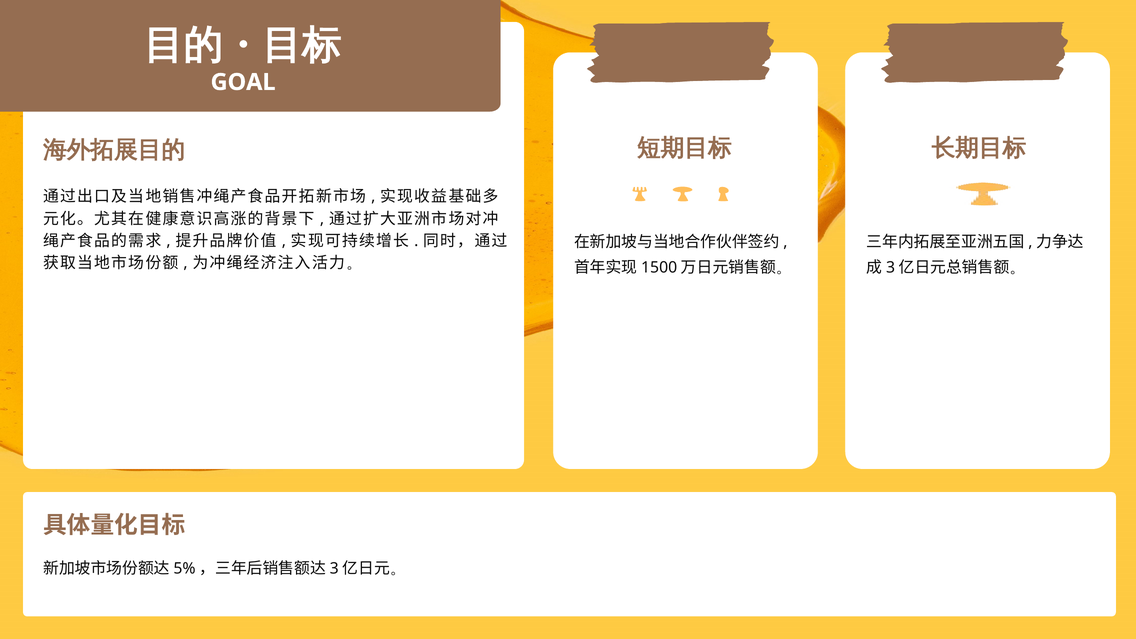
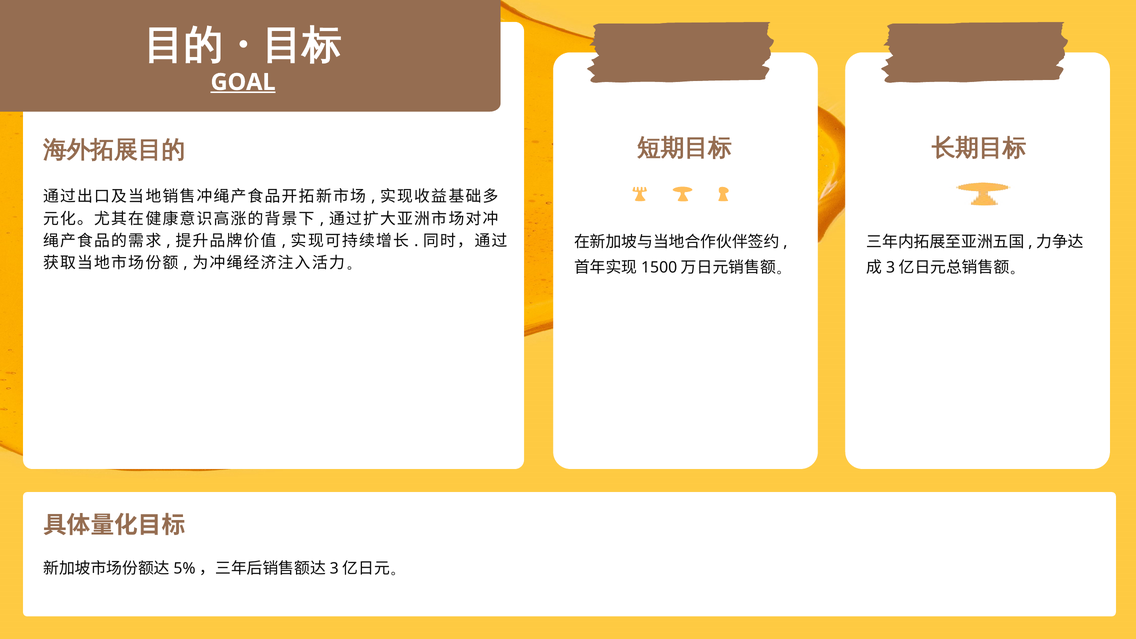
GOAL underline: none -> present
